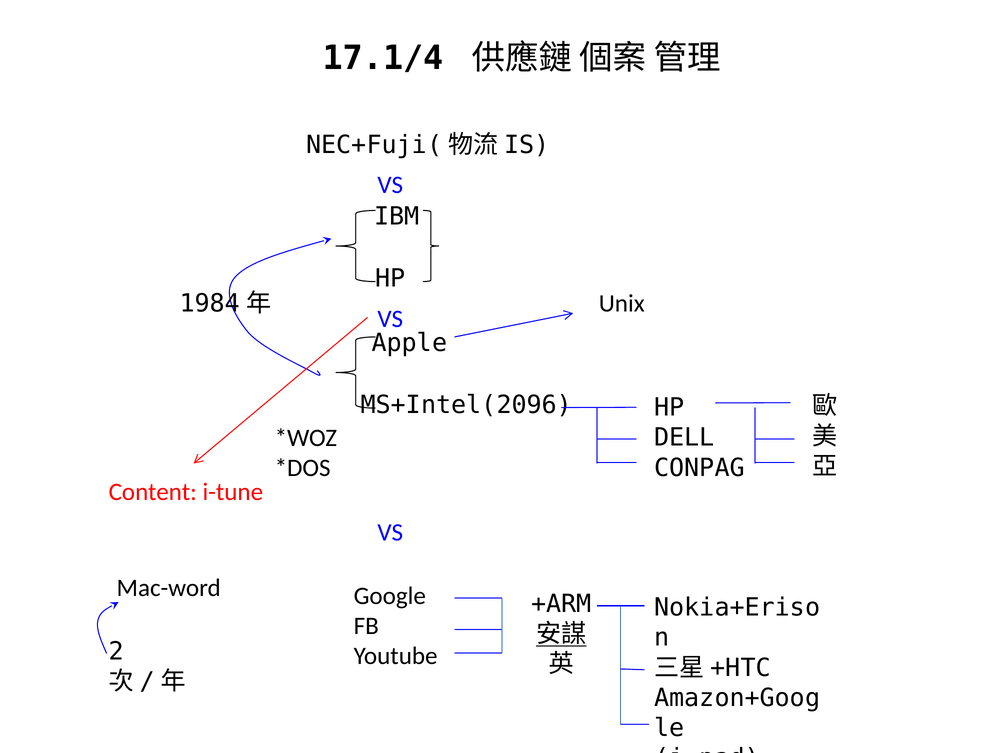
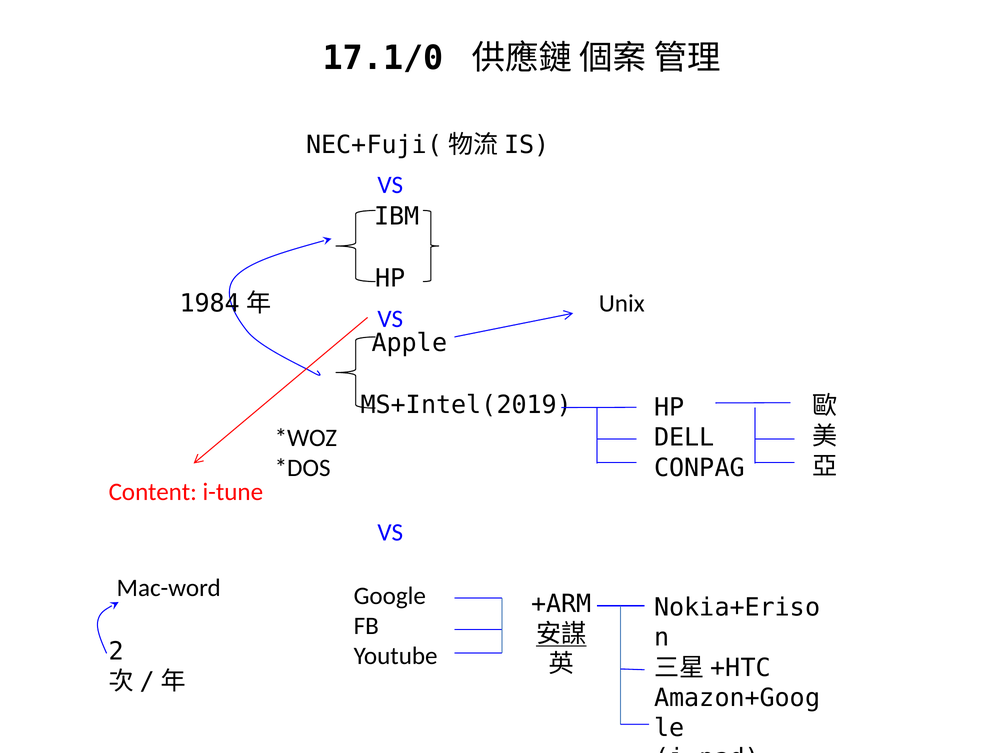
17.1/4: 17.1/4 -> 17.1/0
MS+Intel(2096: MS+Intel(2096 -> MS+Intel(2019
